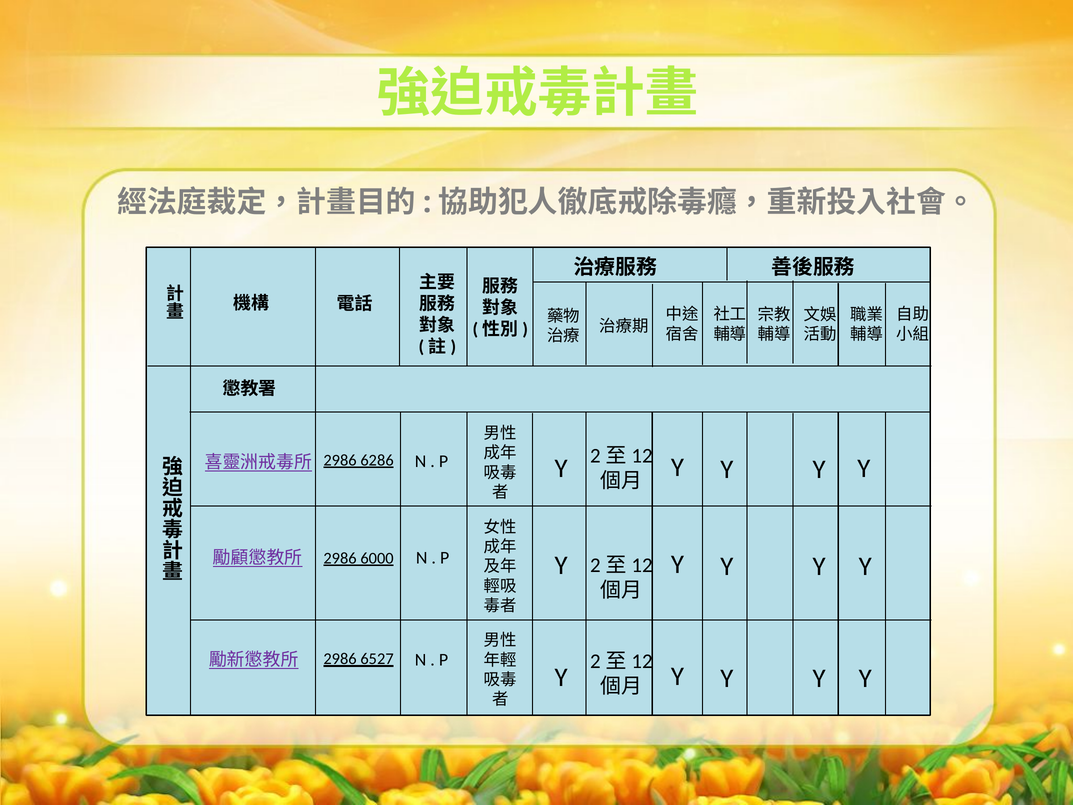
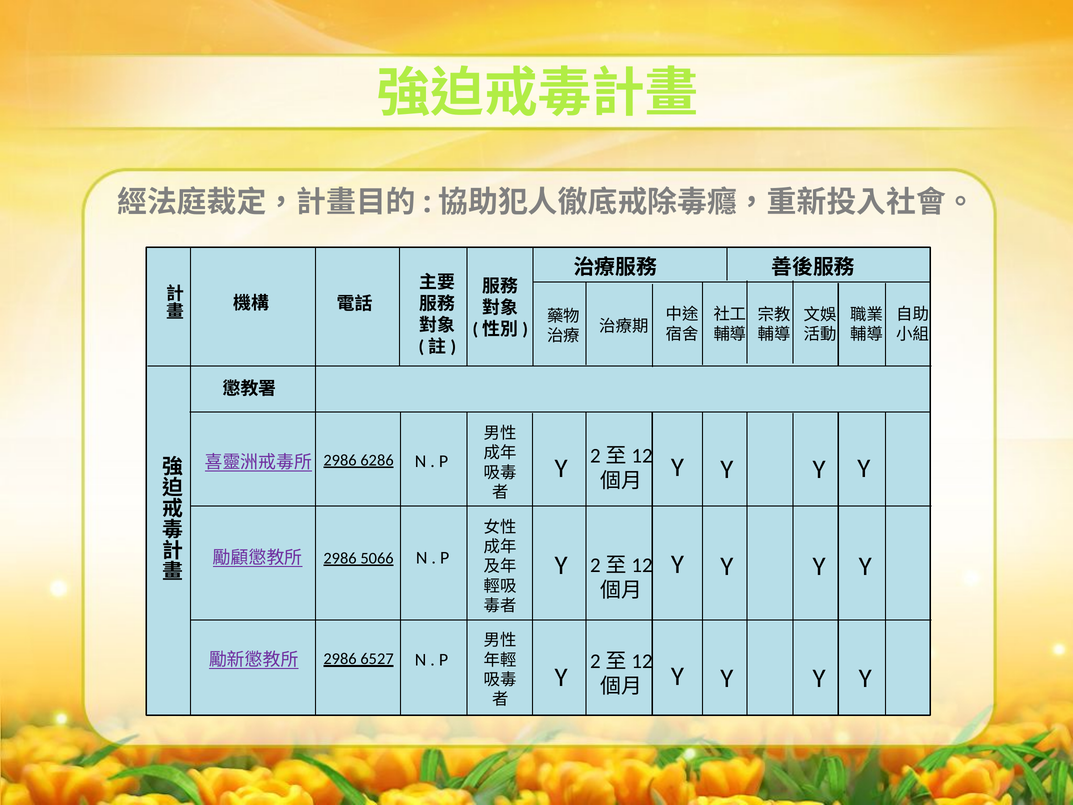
6000: 6000 -> 5066
